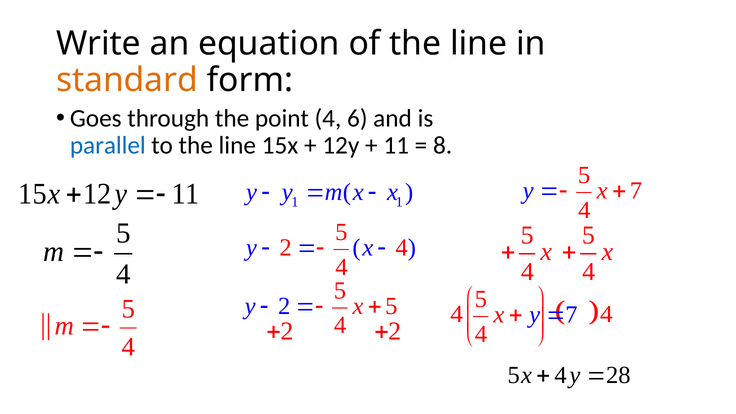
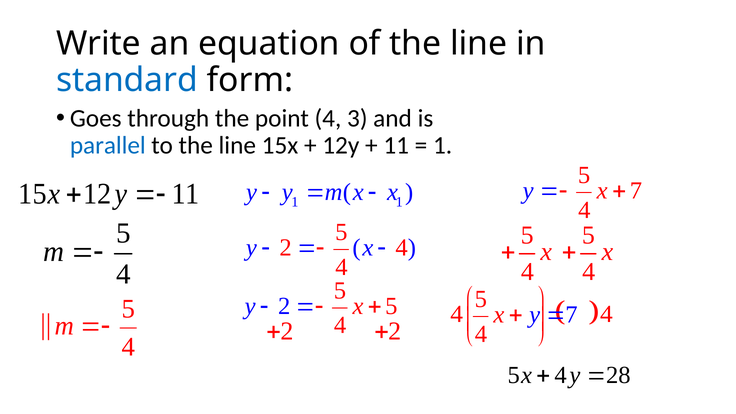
standard colour: orange -> blue
6: 6 -> 3
8 at (443, 146): 8 -> 1
